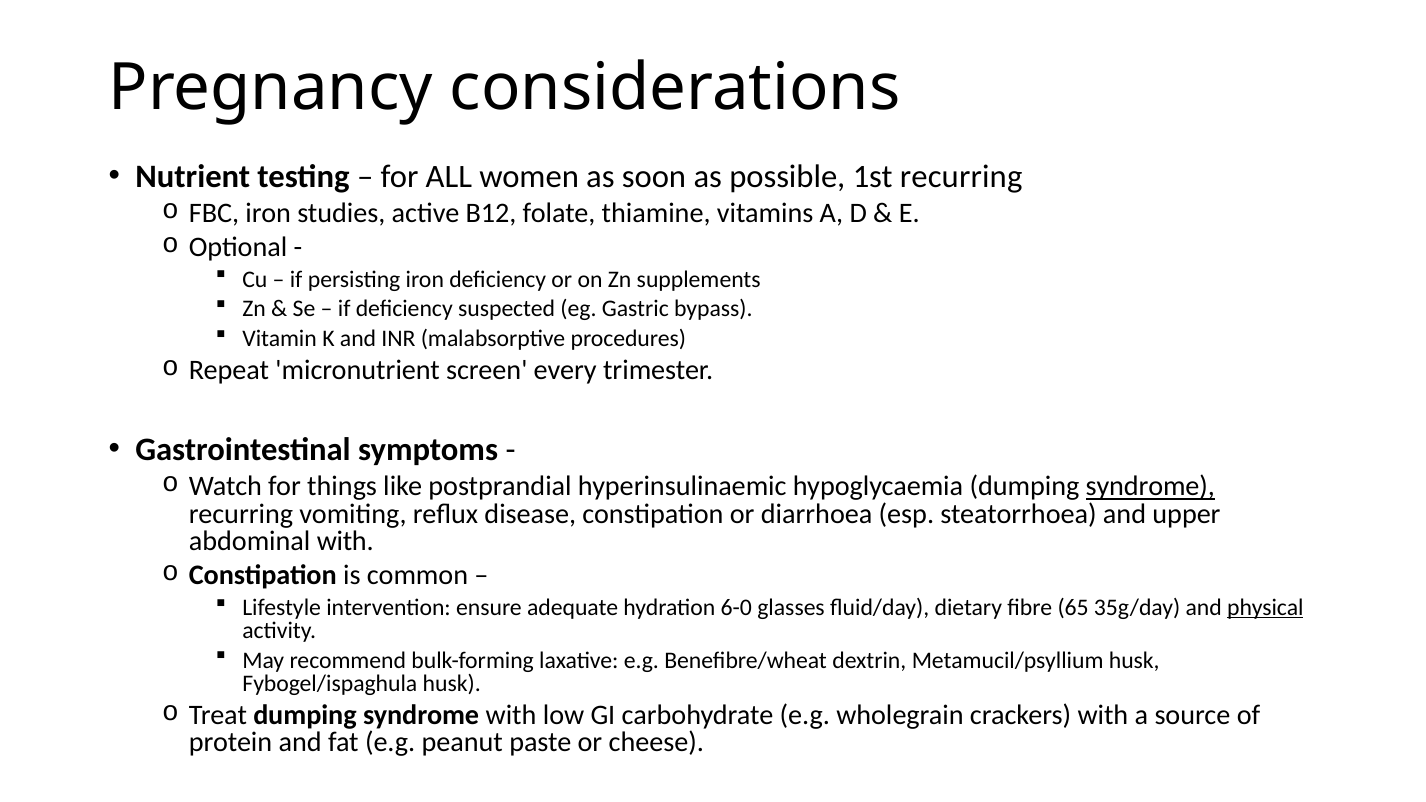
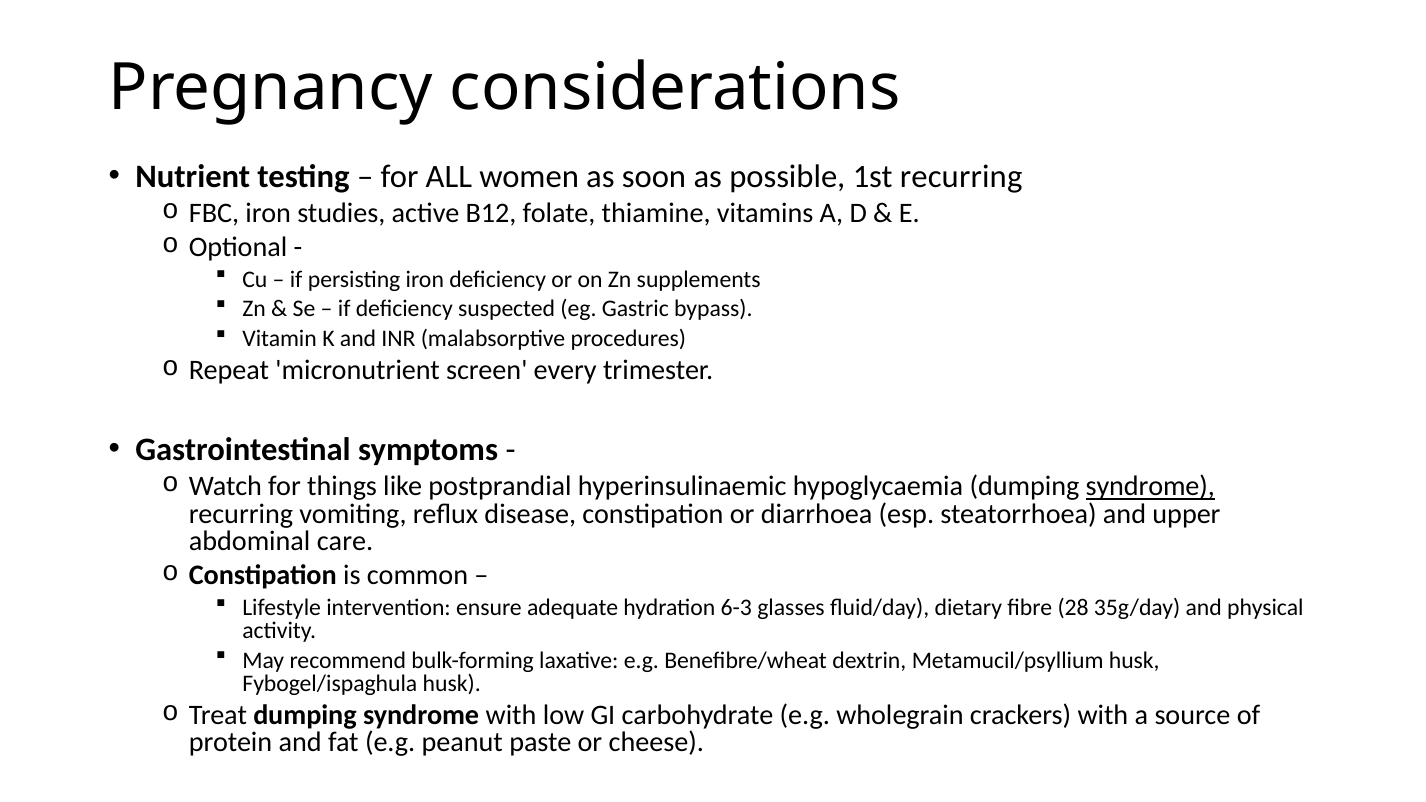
abdominal with: with -> care
6-0: 6-0 -> 6-3
65: 65 -> 28
physical underline: present -> none
